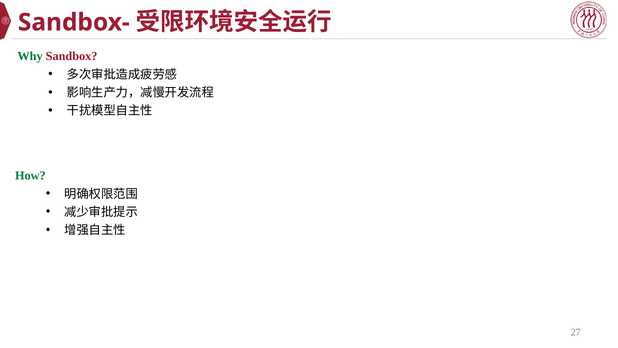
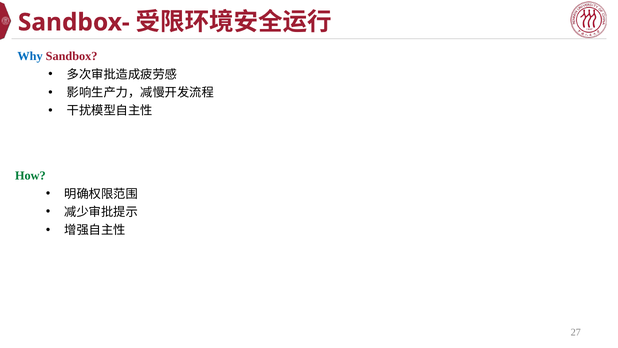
Why colour: green -> blue
